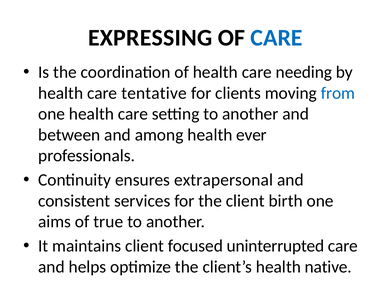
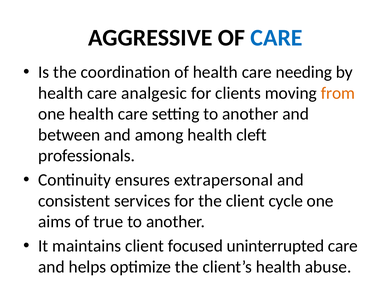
EXPRESSING: EXPRESSING -> AGGRESSIVE
tentative: tentative -> analgesic
from colour: blue -> orange
ever: ever -> cleft
birth: birth -> cycle
native: native -> abuse
